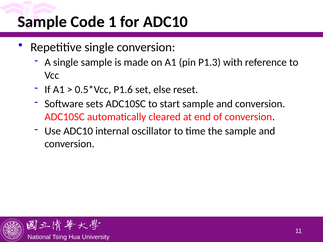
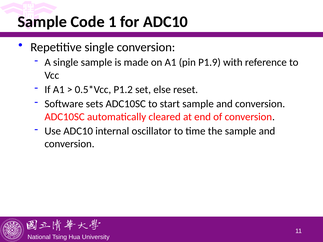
P1.3: P1.3 -> P1.9
P1.6: P1.6 -> P1.2
